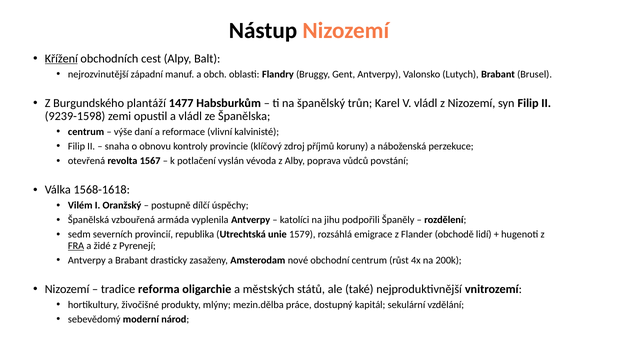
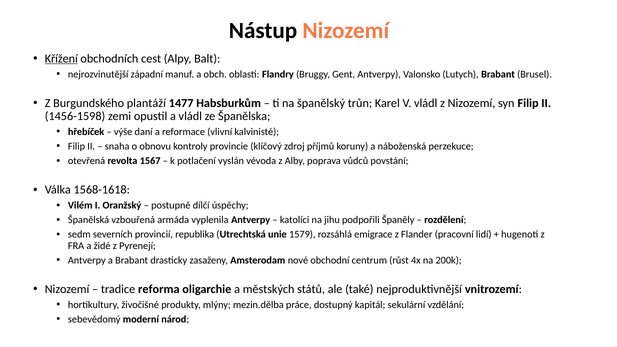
9239-1598: 9239-1598 -> 1456-1598
centrum at (86, 132): centrum -> hřebíček
obchodě: obchodě -> pracovní
FRA underline: present -> none
